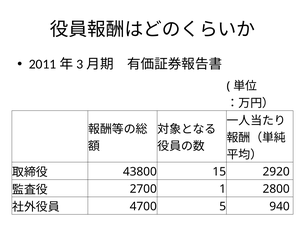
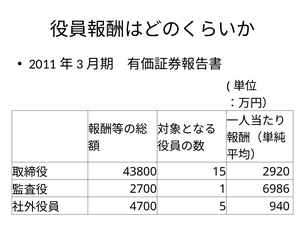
2800: 2800 -> 6986
